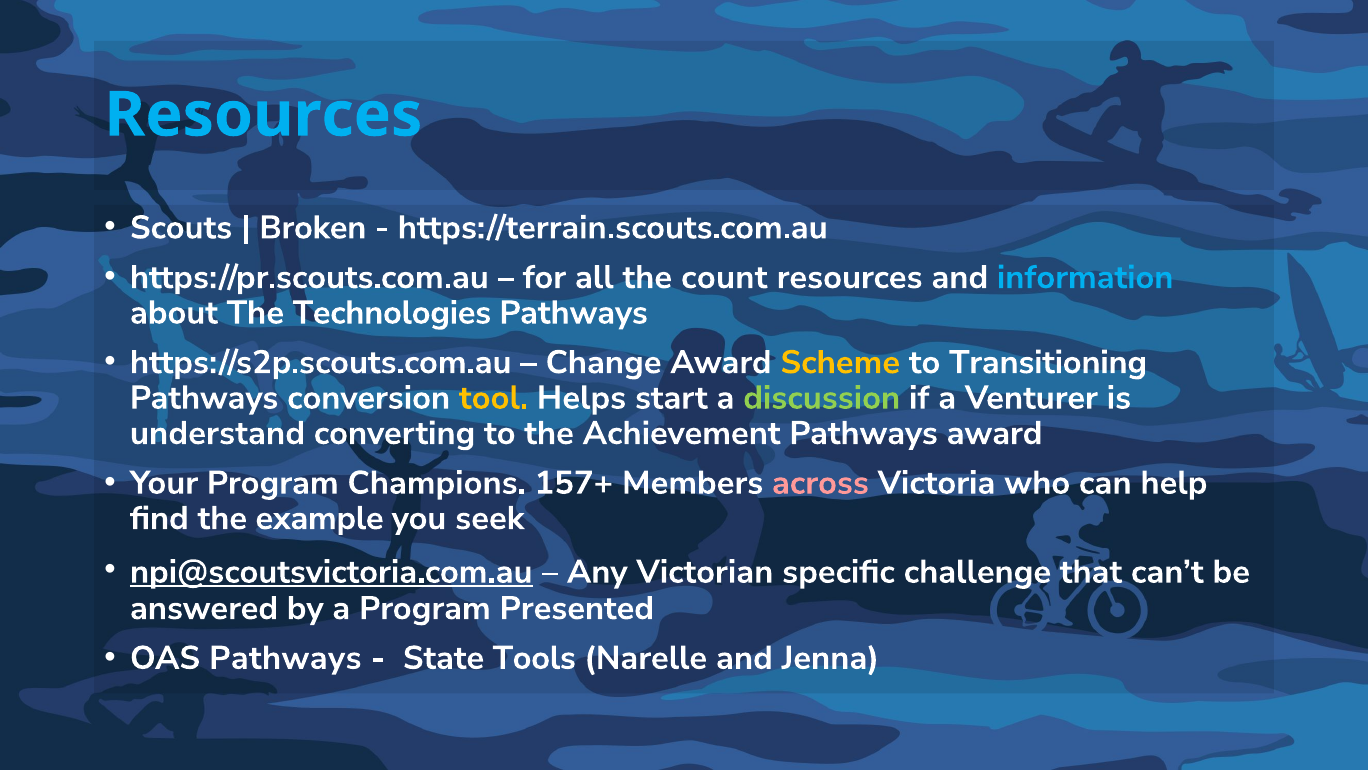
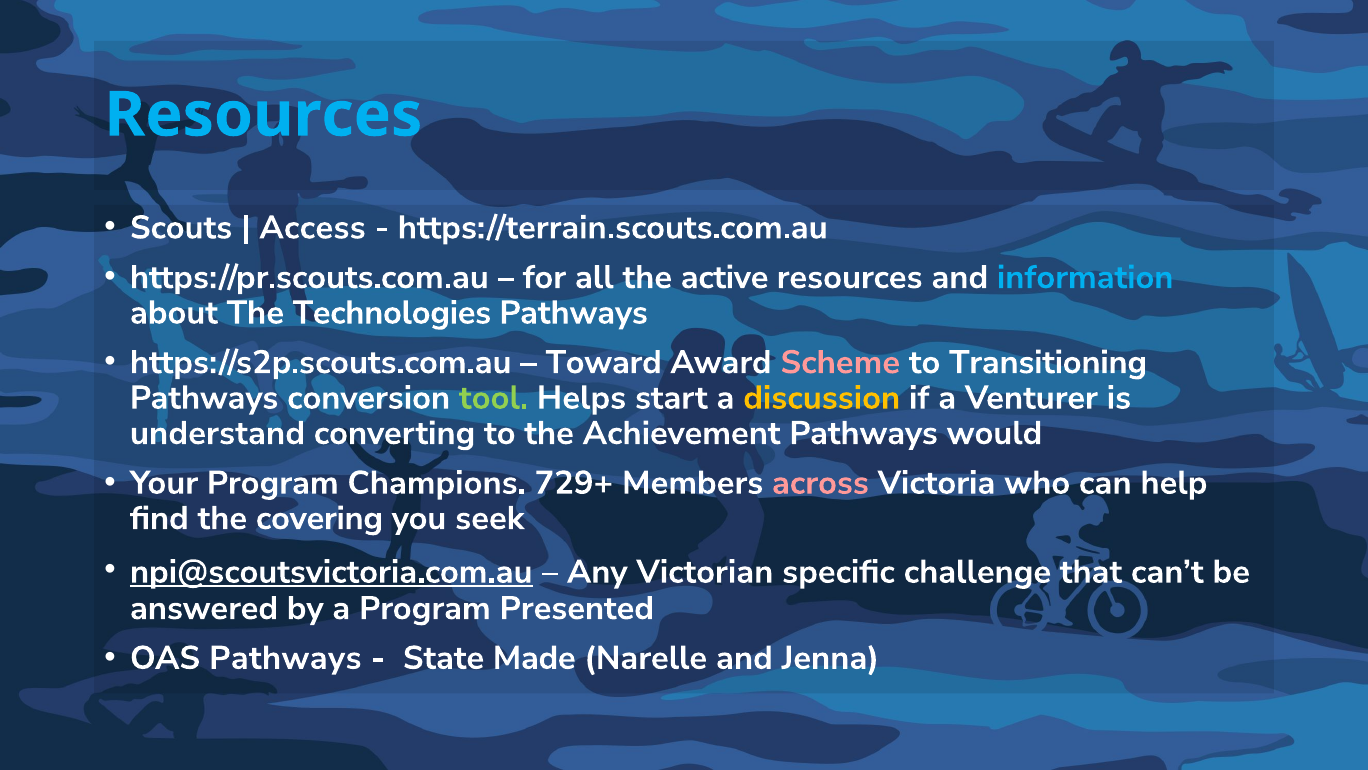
Broken: Broken -> Access
count: count -> active
Change: Change -> Toward
Scheme colour: yellow -> pink
tool colour: yellow -> light green
discussion colour: light green -> yellow
Pathways award: award -> would
157+: 157+ -> 729+
example: example -> covering
Tools: Tools -> Made
